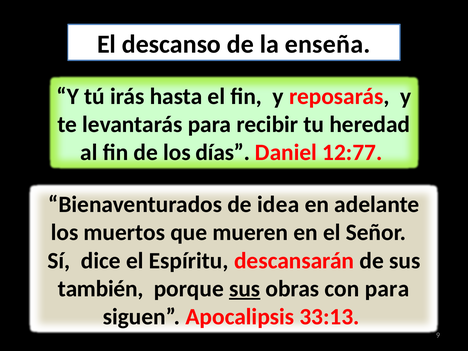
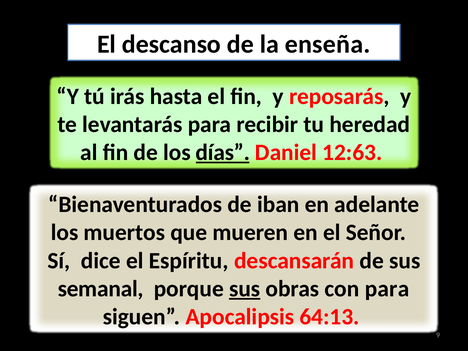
días underline: none -> present
12:77: 12:77 -> 12:63
idea: idea -> iban
también: también -> semanal
33:13: 33:13 -> 64:13
